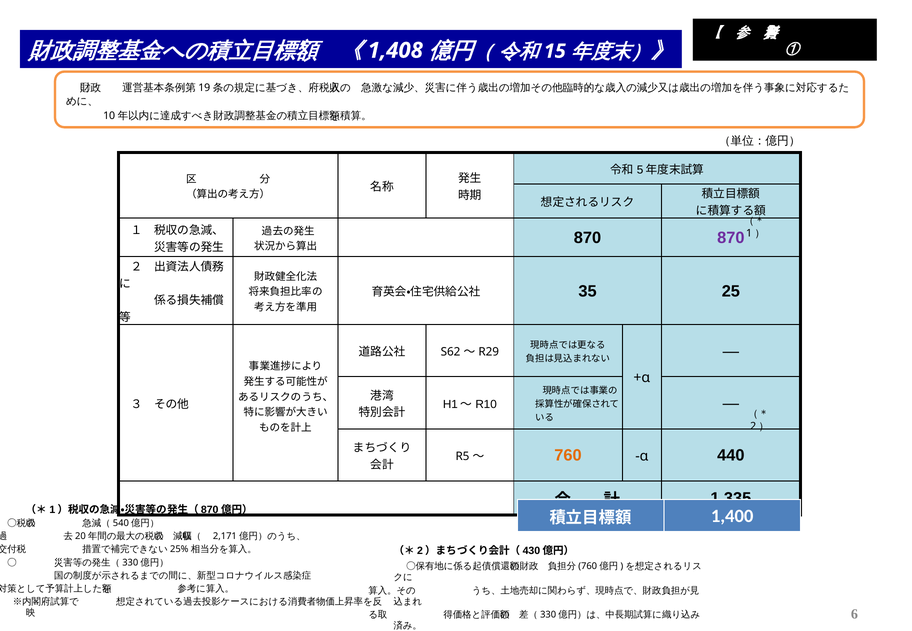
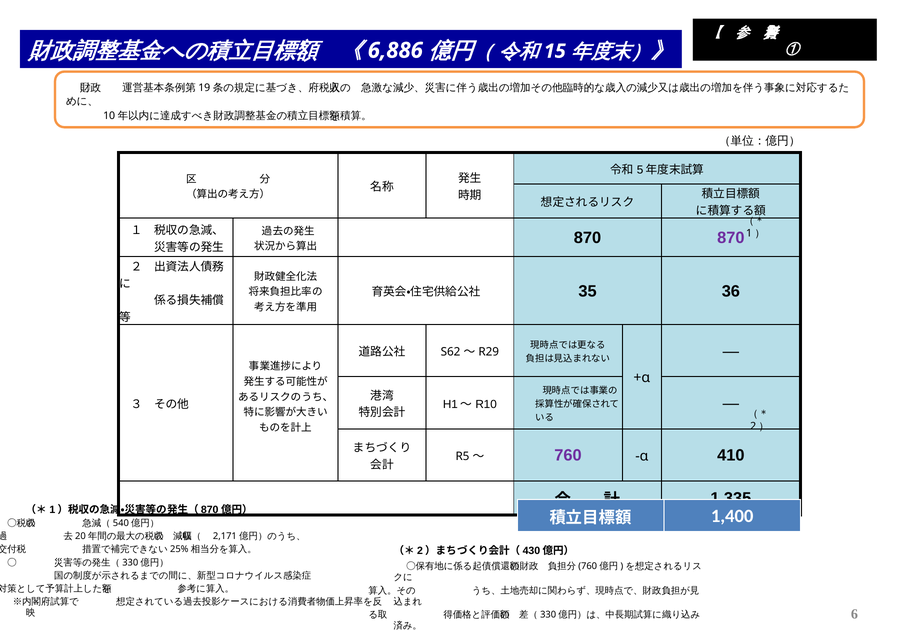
1,408: 1,408 -> 6,886
25: 25 -> 36
760 colour: orange -> purple
440: 440 -> 410
